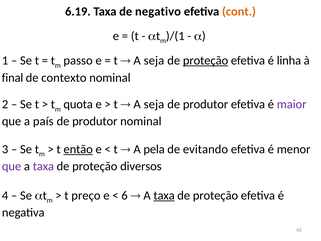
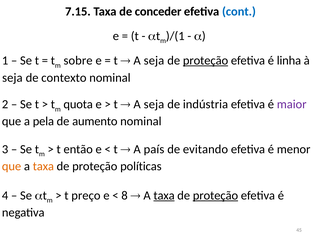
6.19: 6.19 -> 7.15
negativo: negativo -> conceder
cont colour: orange -> blue
passo: passo -> sobre
final at (12, 78): final -> seja
produtor at (206, 104): produtor -> indústria
país: país -> pela
produtor at (95, 121): produtor -> aumento
então underline: present -> none
pela: pela -> país
que at (12, 166) colour: purple -> orange
taxa at (43, 166) colour: purple -> orange
diversos: diversos -> políticas
6: 6 -> 8
proteção at (215, 195) underline: none -> present
